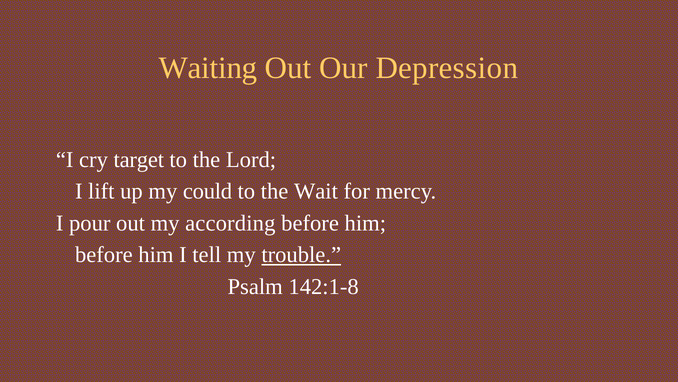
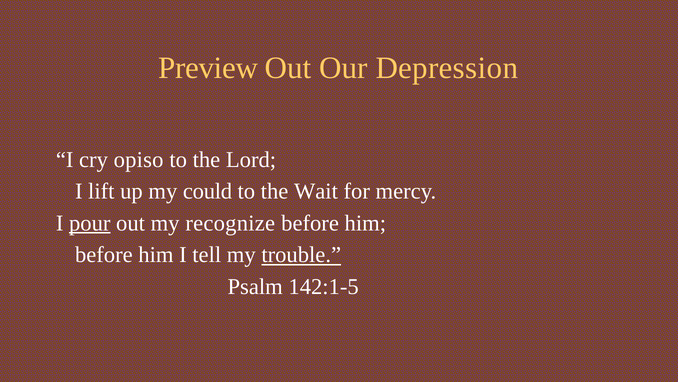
Waiting: Waiting -> Preview
target: target -> opiso
pour underline: none -> present
according: according -> recognize
142:1-8: 142:1-8 -> 142:1-5
